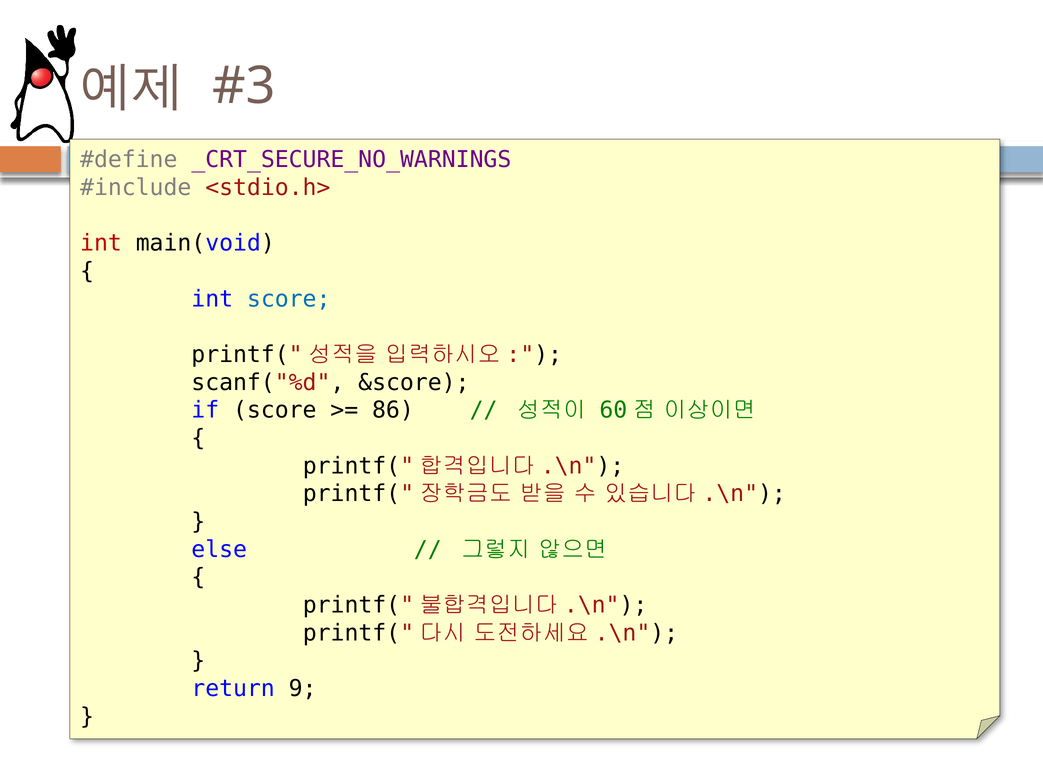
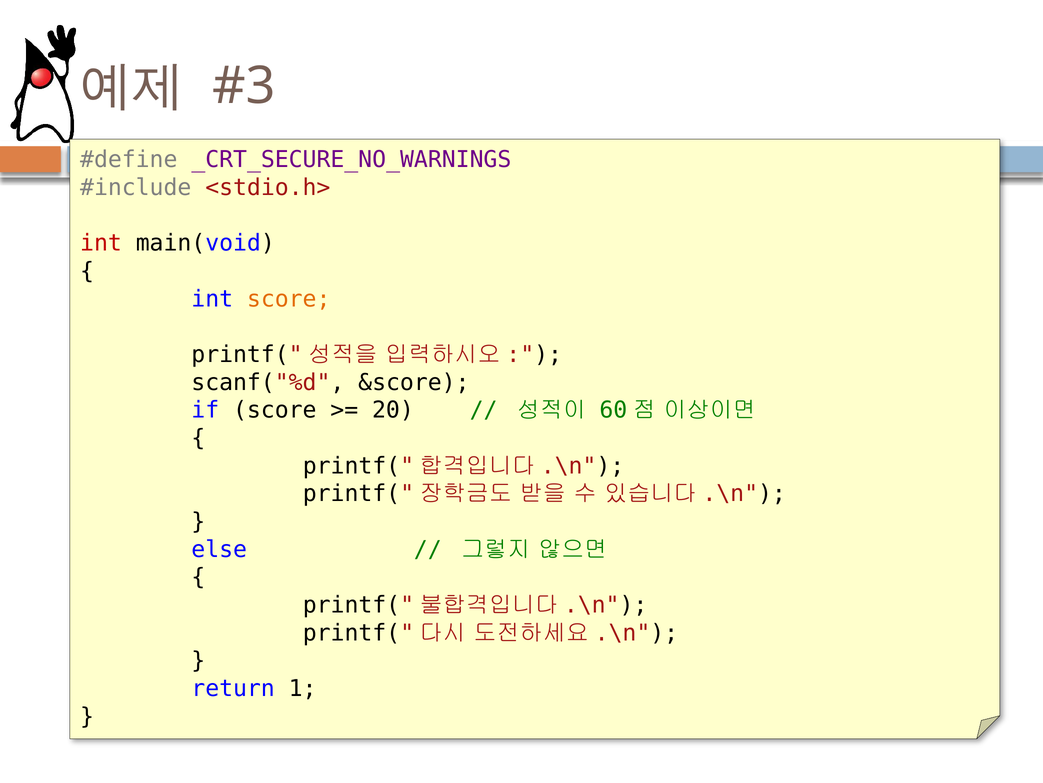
score at (289, 299) colour: blue -> orange
86: 86 -> 20
9: 9 -> 1
